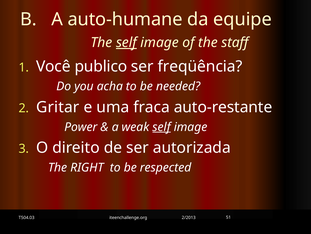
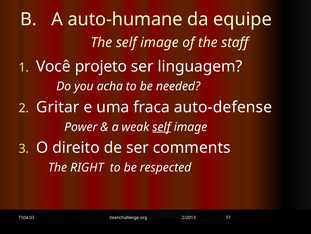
self at (126, 42) underline: present -> none
publico: publico -> projeto
freqüência: freqüência -> linguagem
auto-restante: auto-restante -> auto-defense
autorizada: autorizada -> comments
